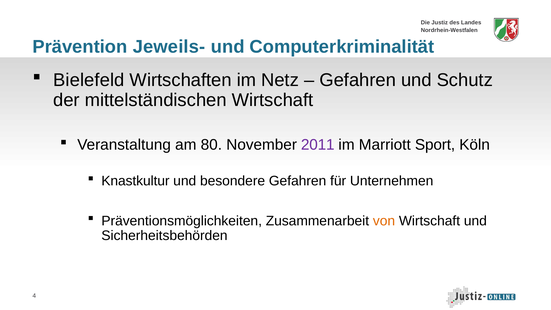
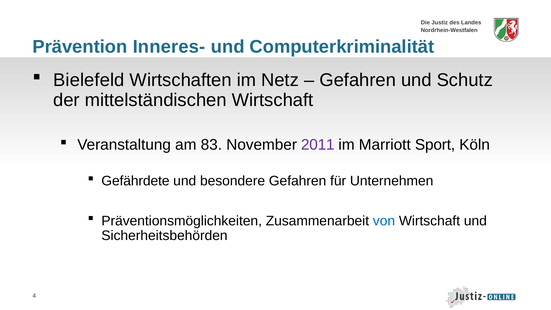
Jeweils-: Jeweils- -> Inneres-
80: 80 -> 83
Knastkultur: Knastkultur -> Gefährdete
von colour: orange -> blue
